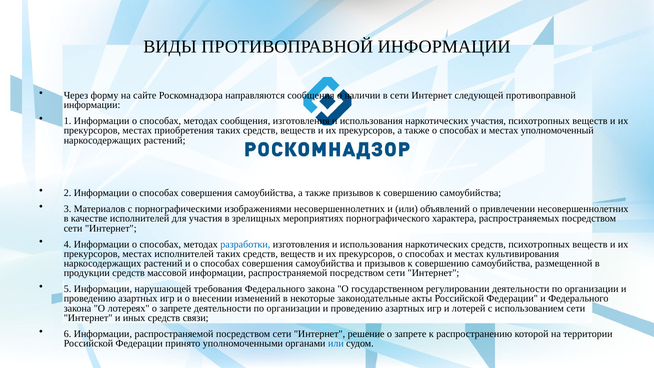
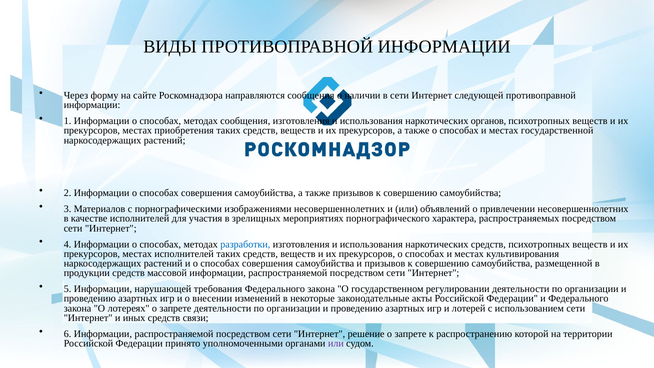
наркотических участия: участия -> органов
уполномоченный: уполномоченный -> государственной
или at (336, 343) colour: blue -> purple
